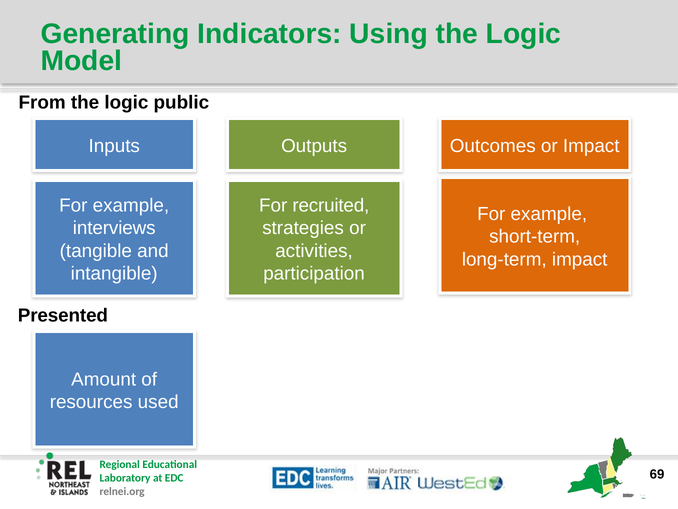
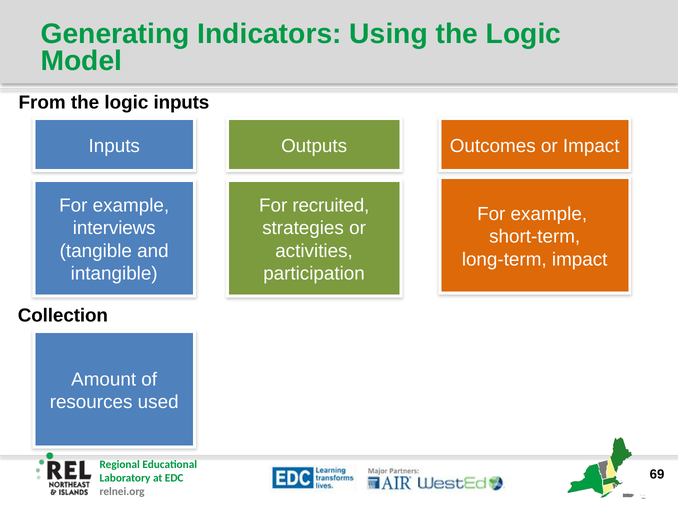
logic public: public -> inputs
Presented: Presented -> Collection
